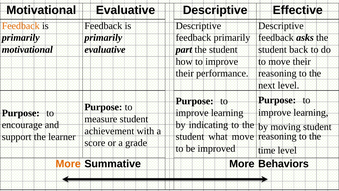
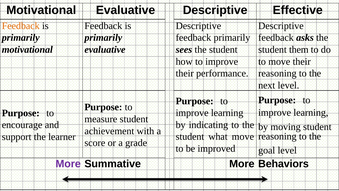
part: part -> sees
back: back -> them
time: time -> goal
More at (68, 164) colour: orange -> purple
